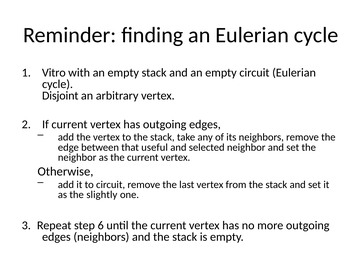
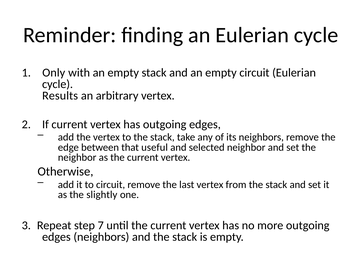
Vitro: Vitro -> Only
Disjoint: Disjoint -> Results
6: 6 -> 7
